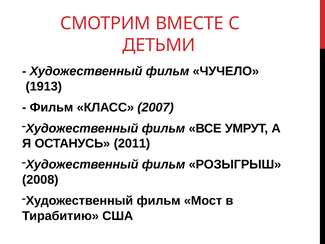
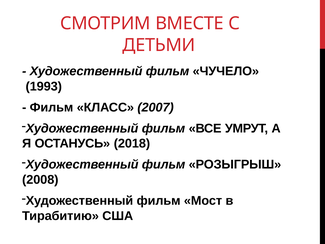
1913: 1913 -> 1993
2011: 2011 -> 2018
